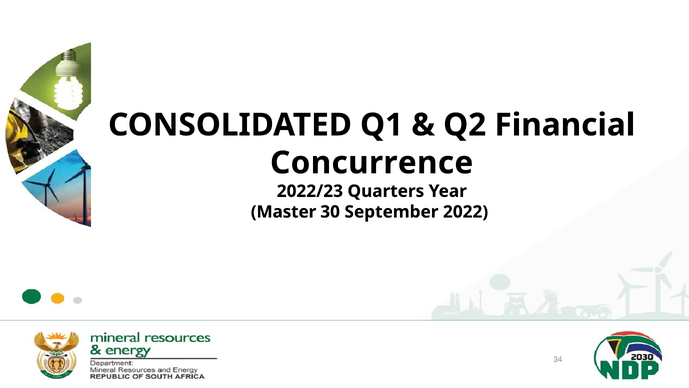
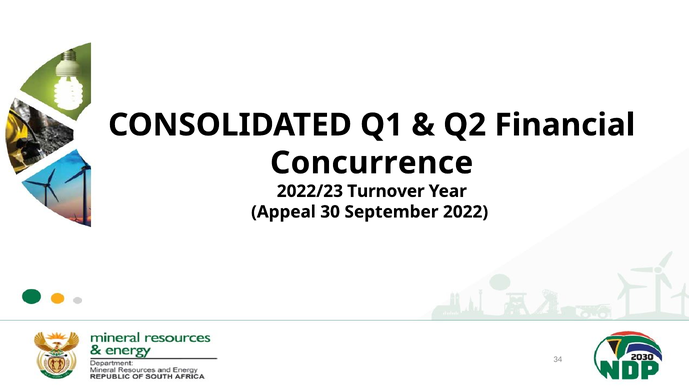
Quarters: Quarters -> Turnover
Master: Master -> Appeal
